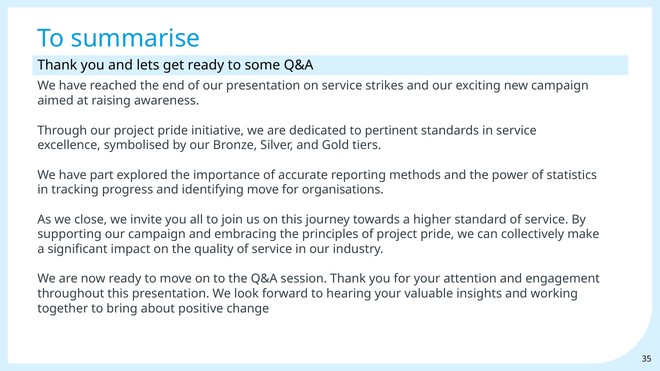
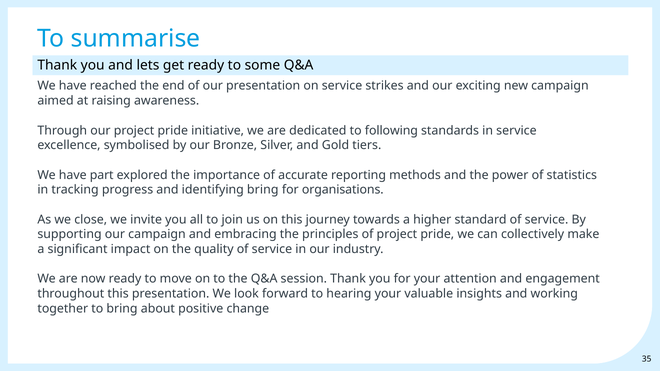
pertinent: pertinent -> following
identifying move: move -> bring
